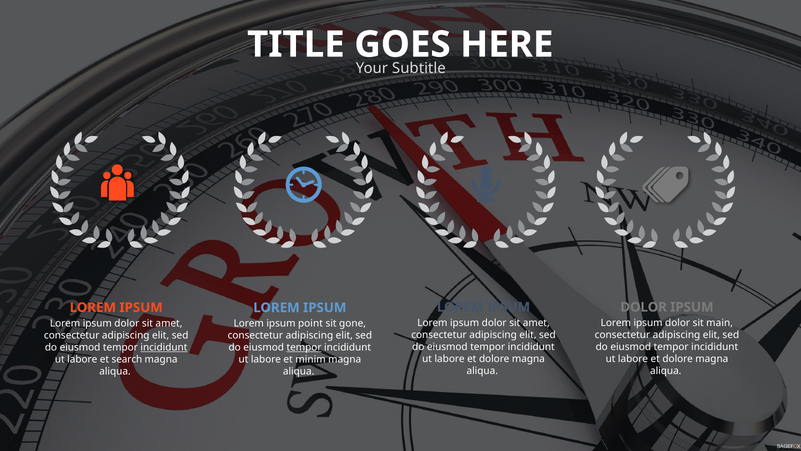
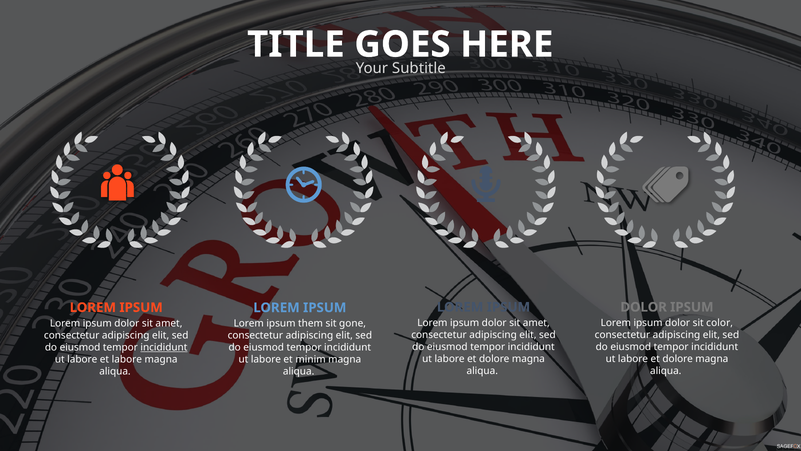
main: main -> color
point: point -> them
tempor at (304, 347) underline: present -> none
et search: search -> labore
